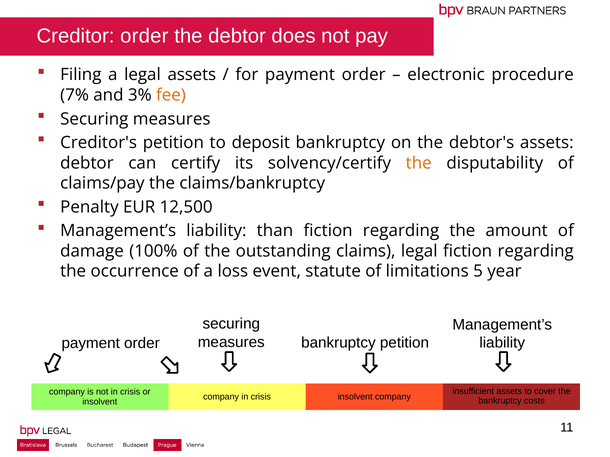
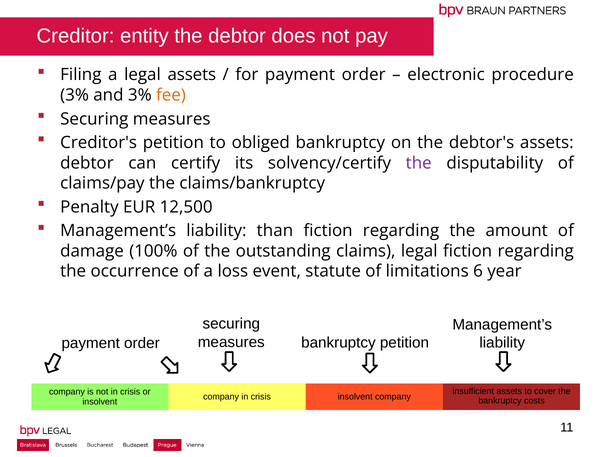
Creditor order: order -> entity
7% at (75, 95): 7% -> 3%
deposit: deposit -> obliged
the at (419, 163) colour: orange -> purple
5: 5 -> 6
